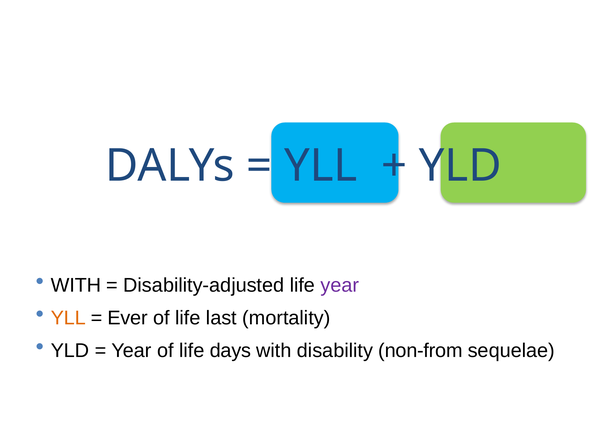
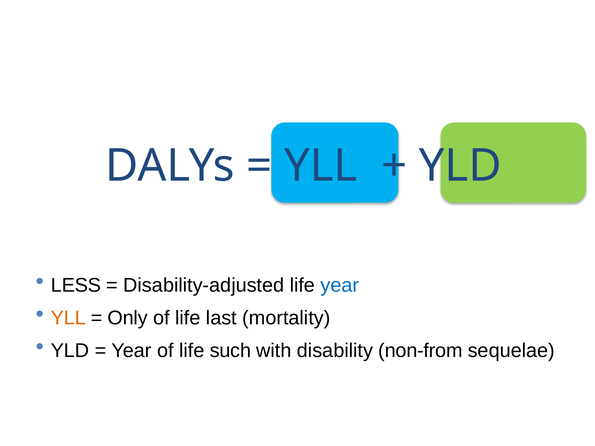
WITH at (76, 285): WITH -> LESS
year at (340, 285) colour: purple -> blue
Ever: Ever -> Only
days: days -> such
